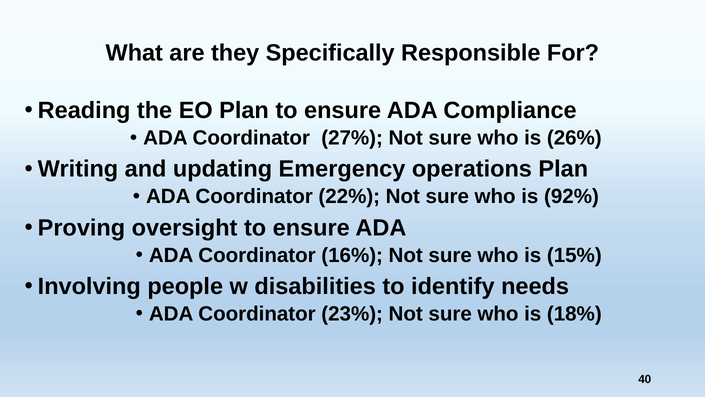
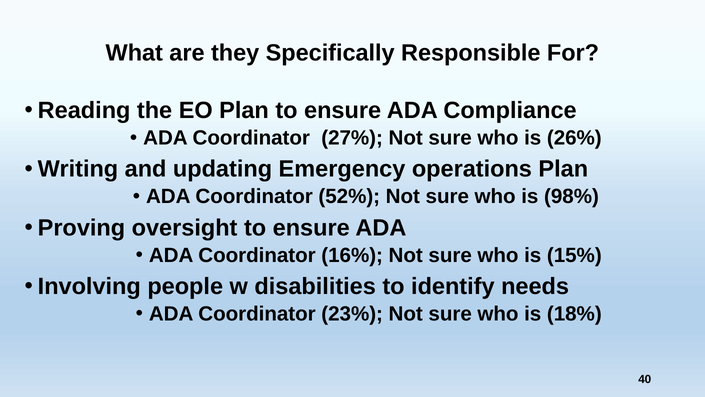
22%: 22% -> 52%
92%: 92% -> 98%
